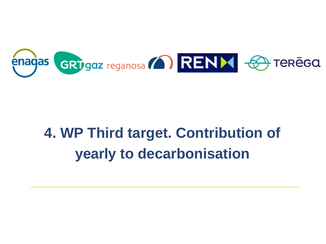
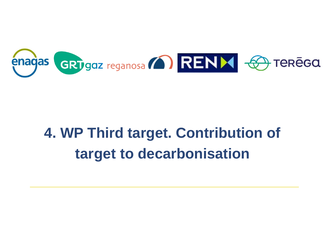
yearly at (96, 154): yearly -> target
